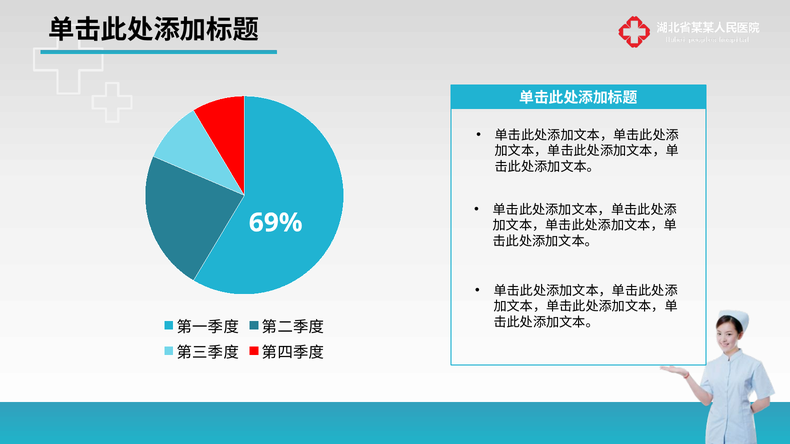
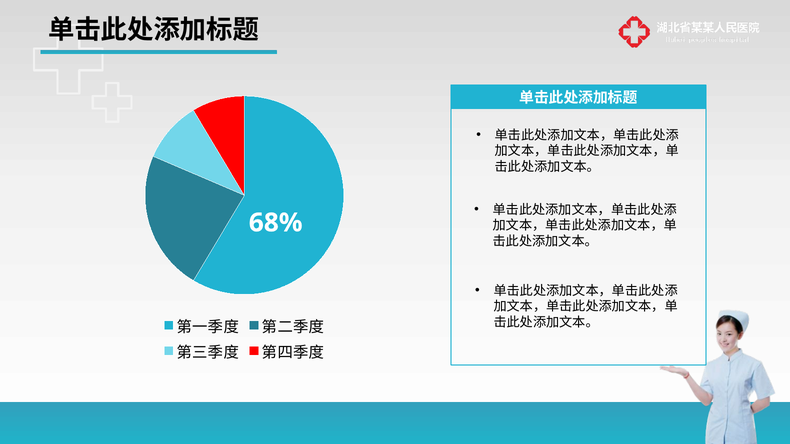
69%: 69% -> 68%
